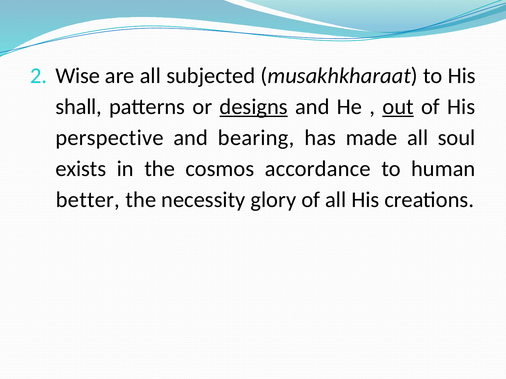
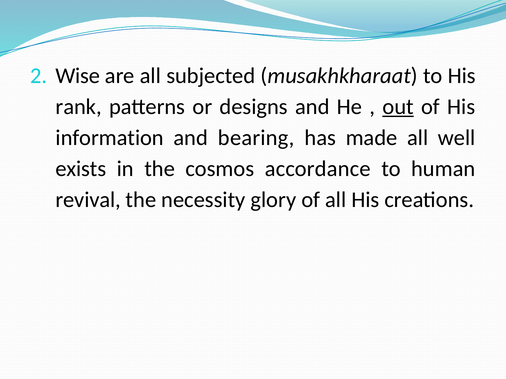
shall: shall -> rank
designs underline: present -> none
perspective: perspective -> information
soul: soul -> well
better: better -> revival
